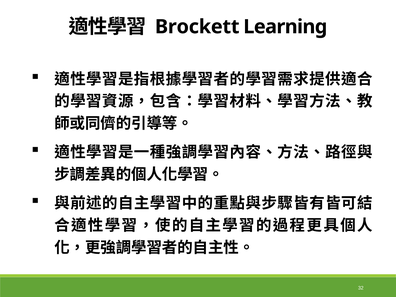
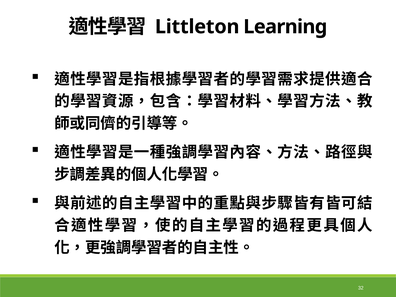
Brockett: Brockett -> Littleton
